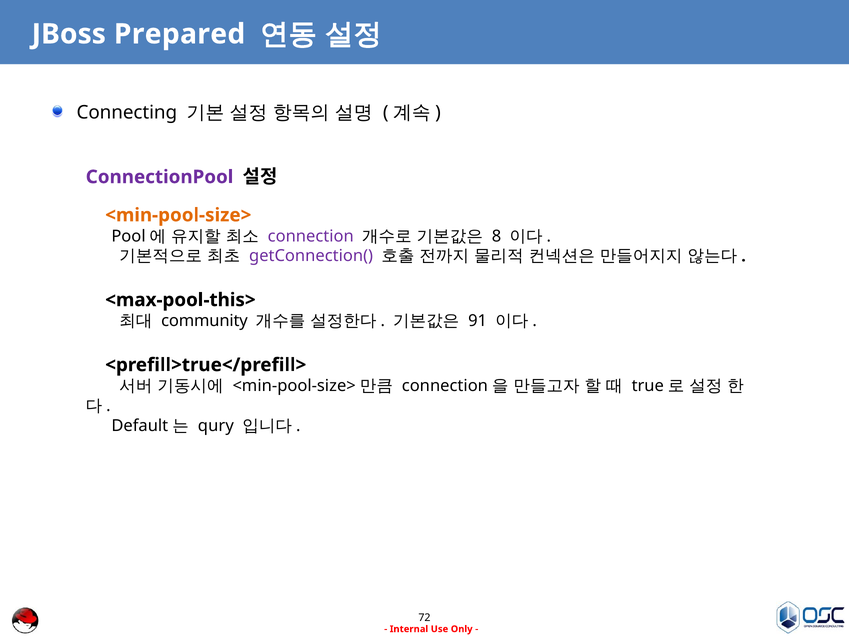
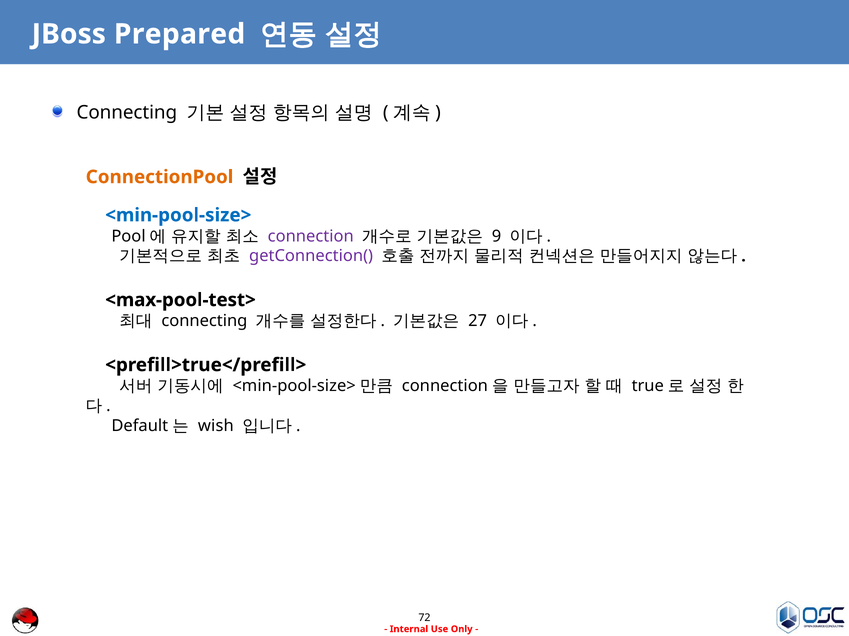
ConnectionPool colour: purple -> orange
<min-pool-size> colour: orange -> blue
8: 8 -> 9
<max-pool-this>: <max-pool-this> -> <max-pool-test>
community at (204, 321): community -> connecting
91: 91 -> 27
qury: qury -> wish
